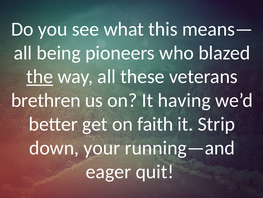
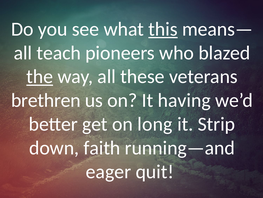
this underline: none -> present
being: being -> teach
faith: faith -> long
your: your -> faith
